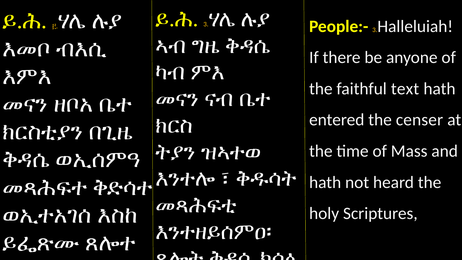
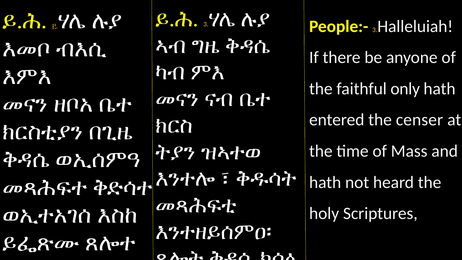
text: text -> only
